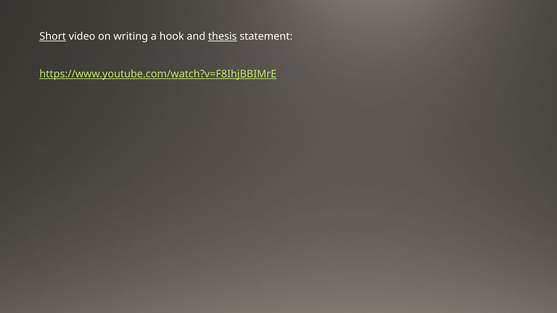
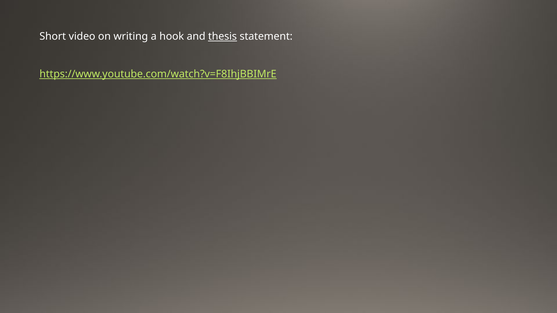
Short underline: present -> none
